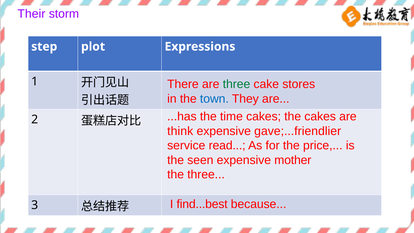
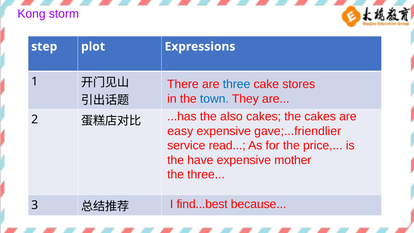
Their: Their -> Kong
three at (237, 84) colour: green -> blue
time: time -> also
think: think -> easy
seen: seen -> have
